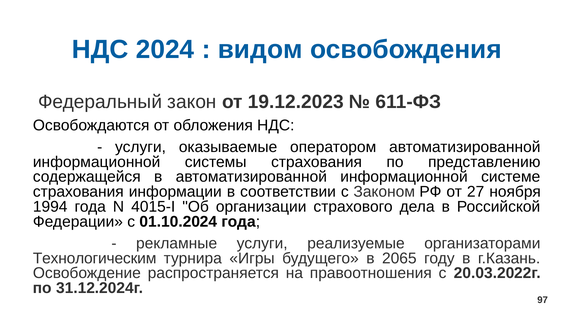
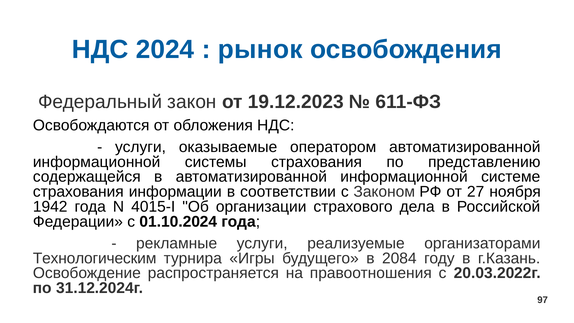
видом: видом -> рынок
1994: 1994 -> 1942
2065: 2065 -> 2084
